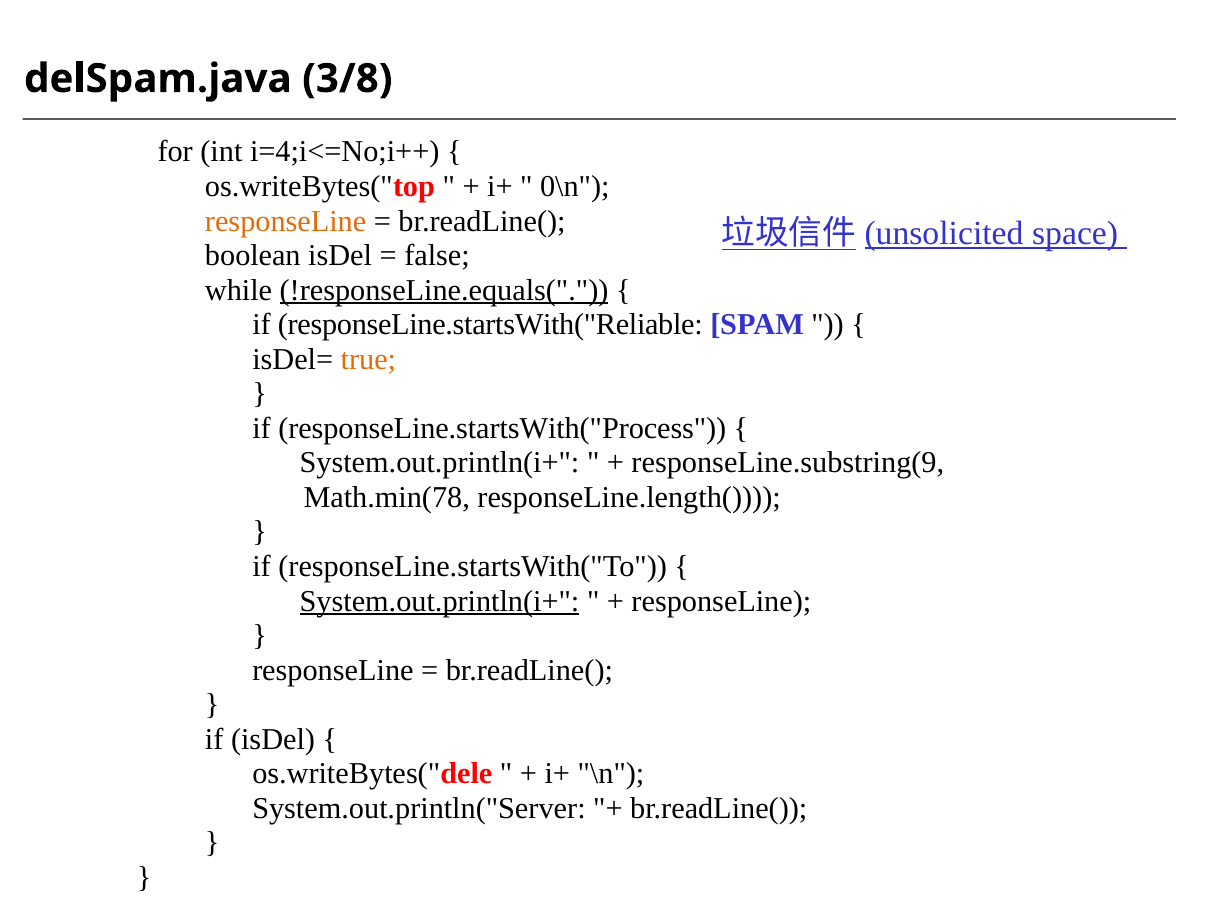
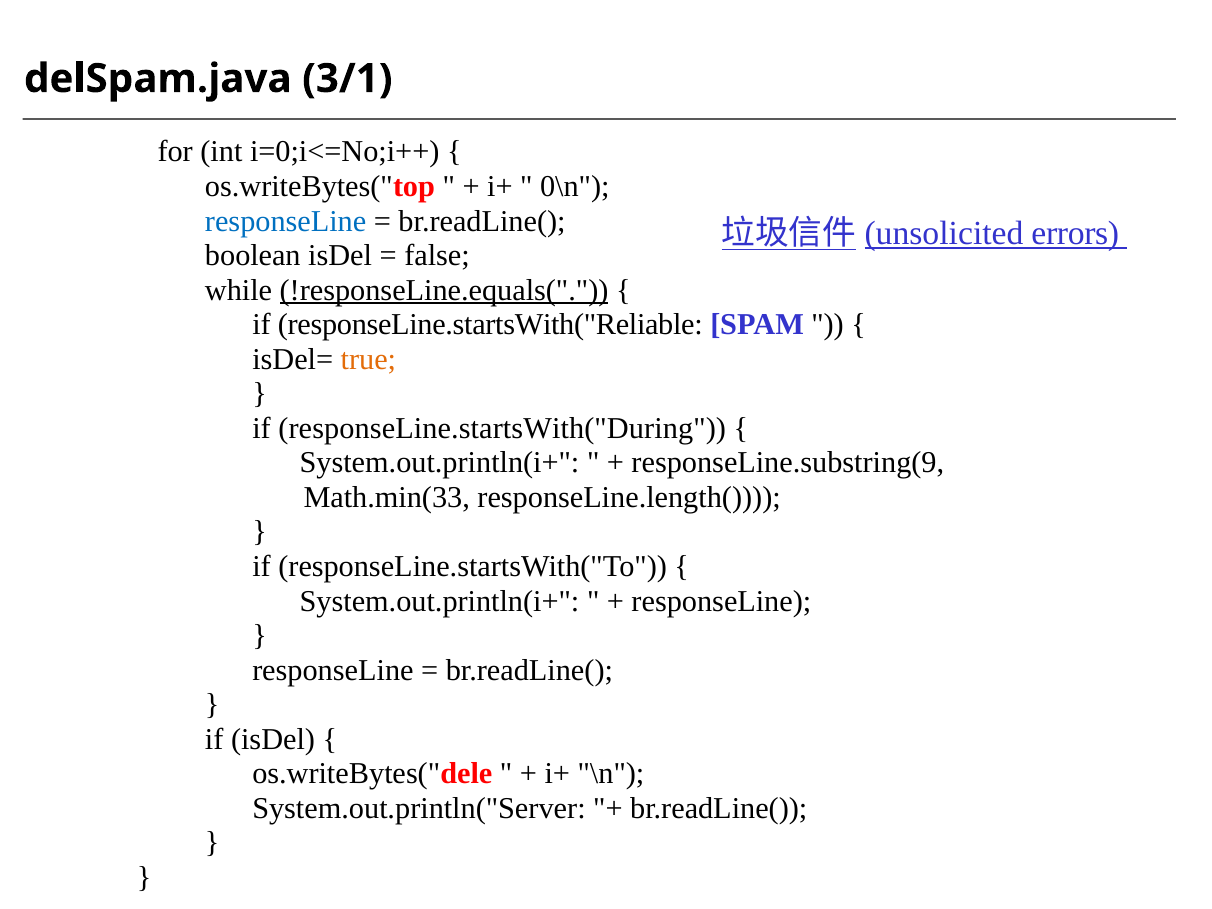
3/8: 3/8 -> 3/1
i=4;i<=No;i++: i=4;i<=No;i++ -> i=0;i<=No;i++
responseLine at (286, 221) colour: orange -> blue
space: space -> errors
responseLine.startsWith("Process: responseLine.startsWith("Process -> responseLine.startsWith("During
Math.min(78: Math.min(78 -> Math.min(33
System.out.println(i+ at (440, 601) underline: present -> none
